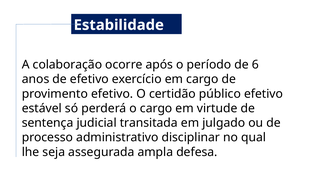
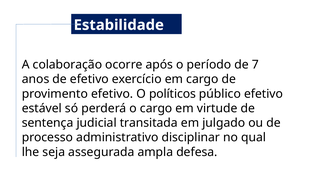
6: 6 -> 7
certidão: certidão -> políticos
